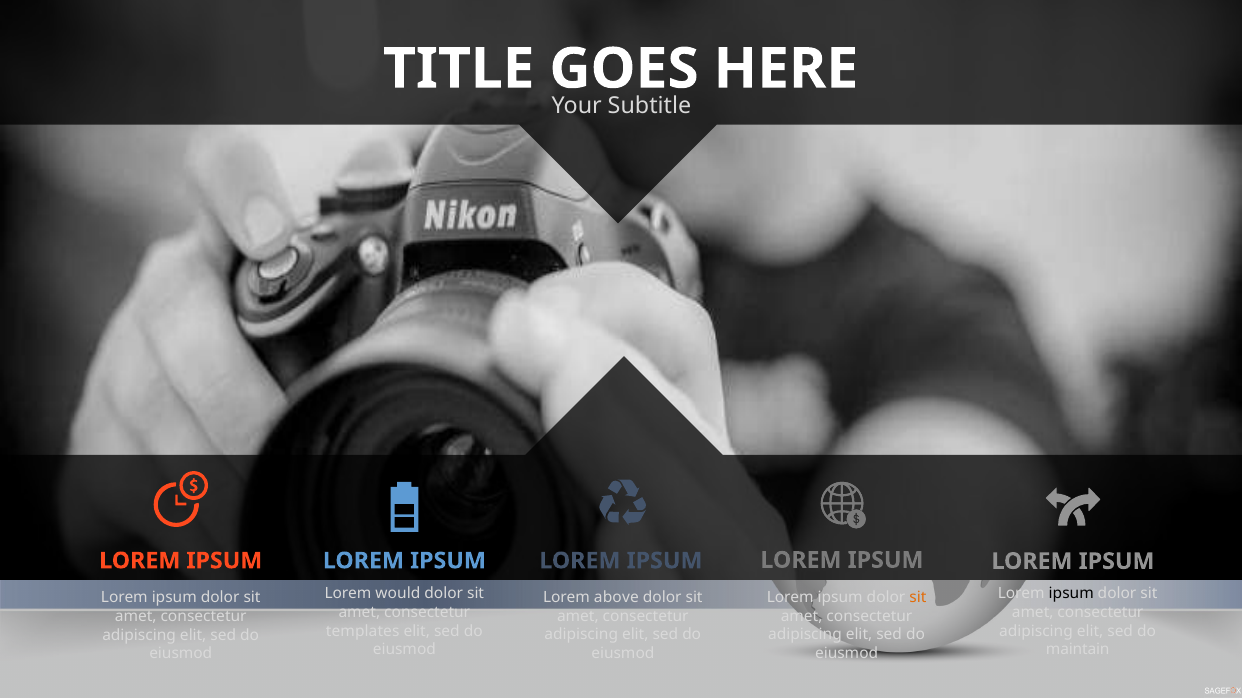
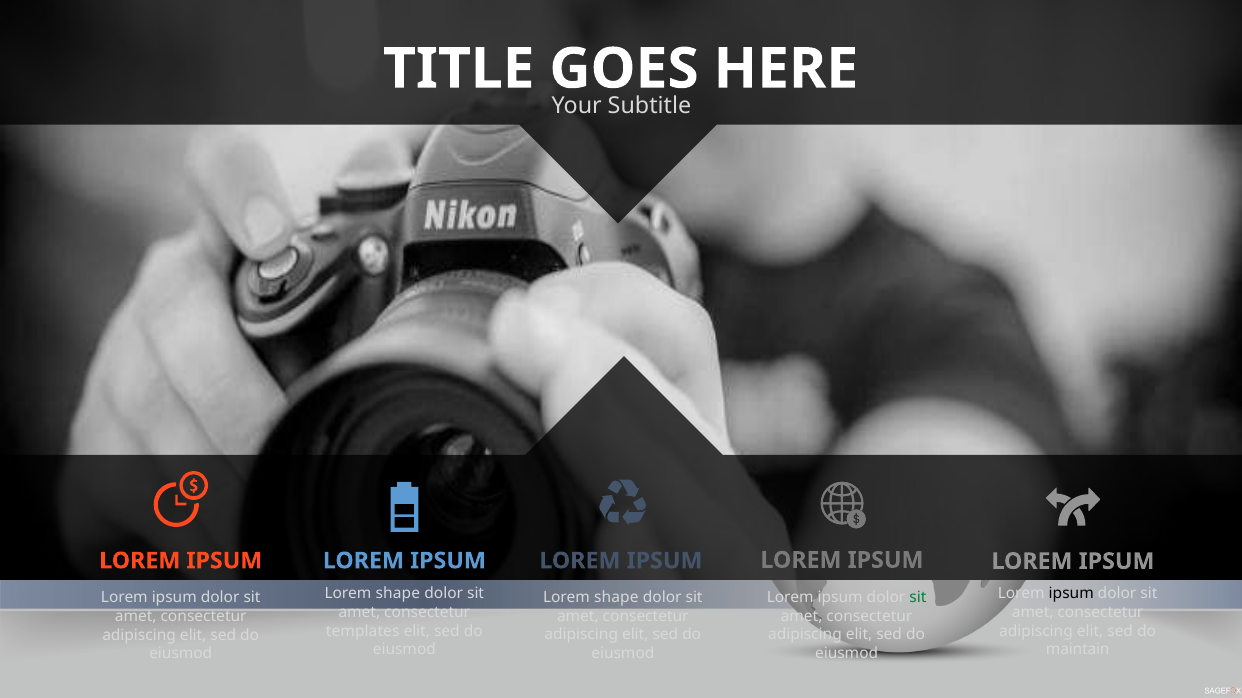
would at (398, 594): would -> shape
above at (616, 598): above -> shape
sit at (918, 598) colour: orange -> green
